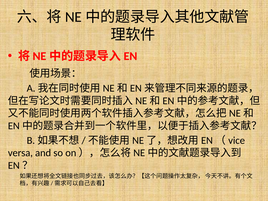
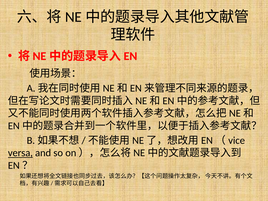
versa underline: none -> present
